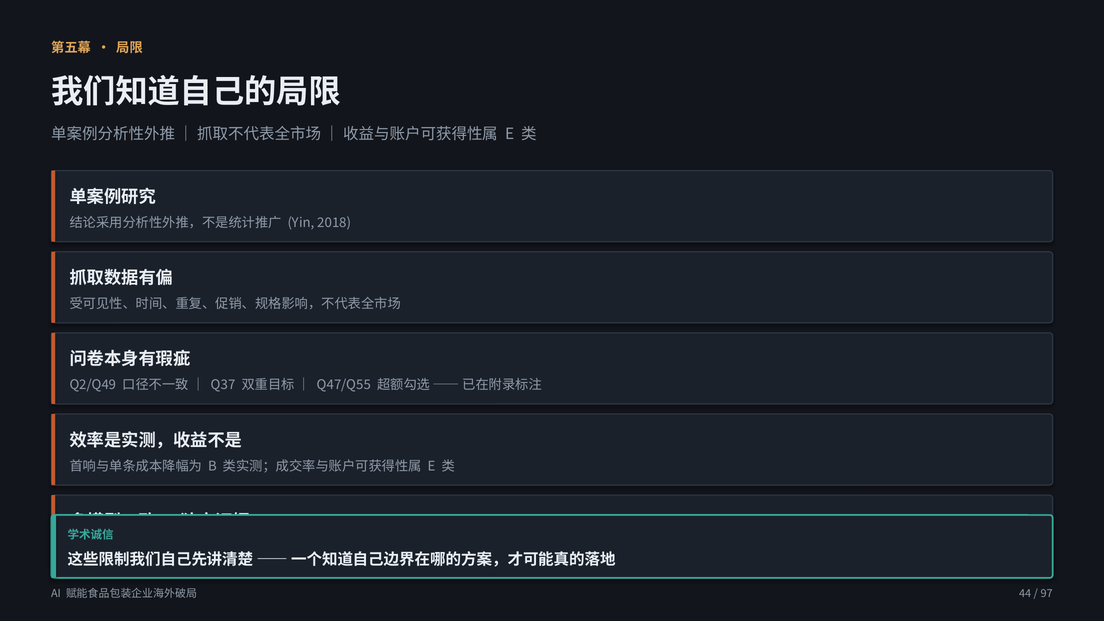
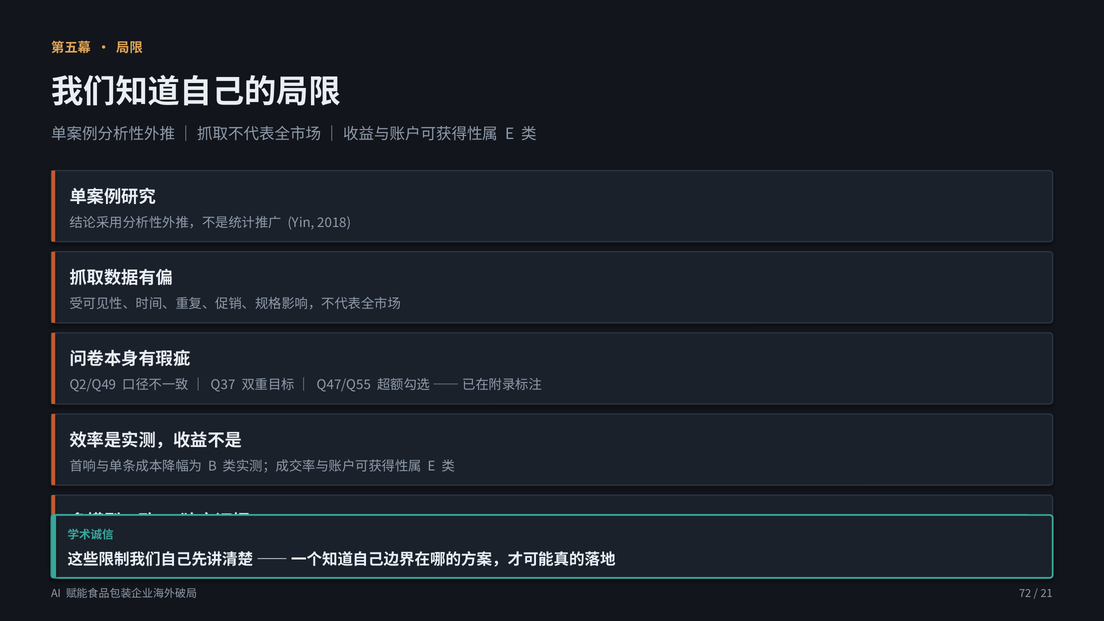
44: 44 -> 72
97: 97 -> 21
